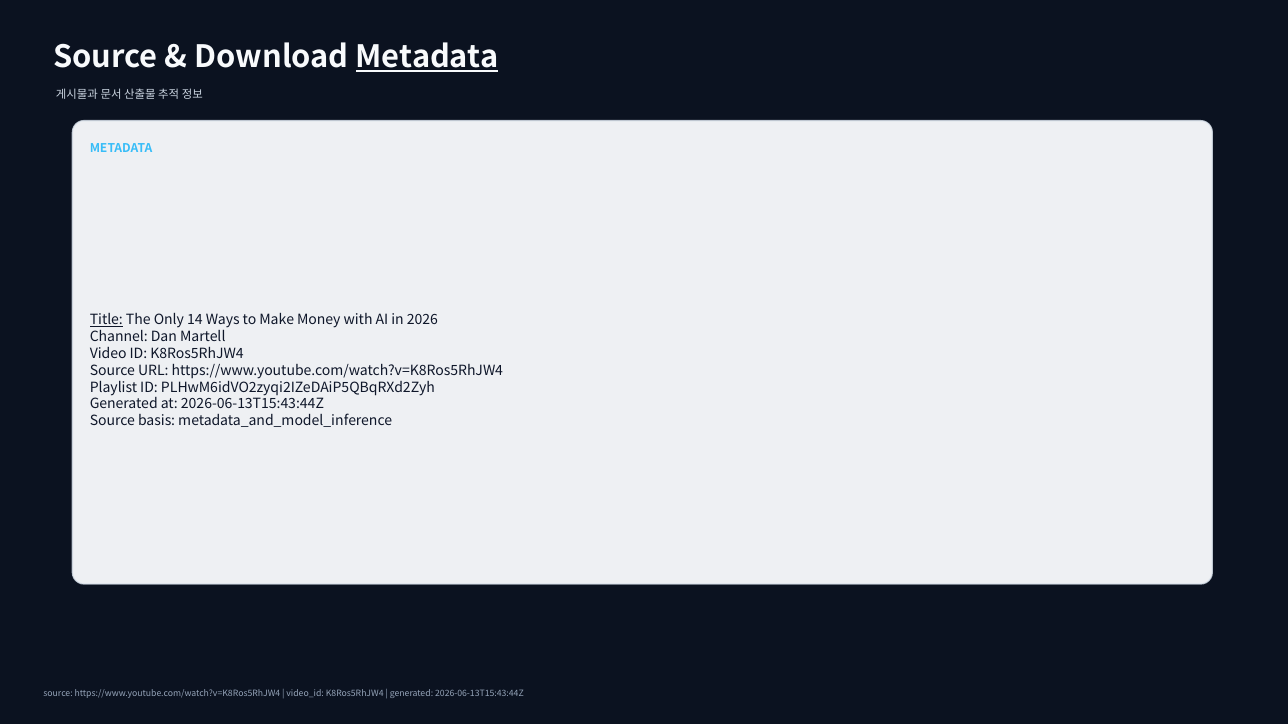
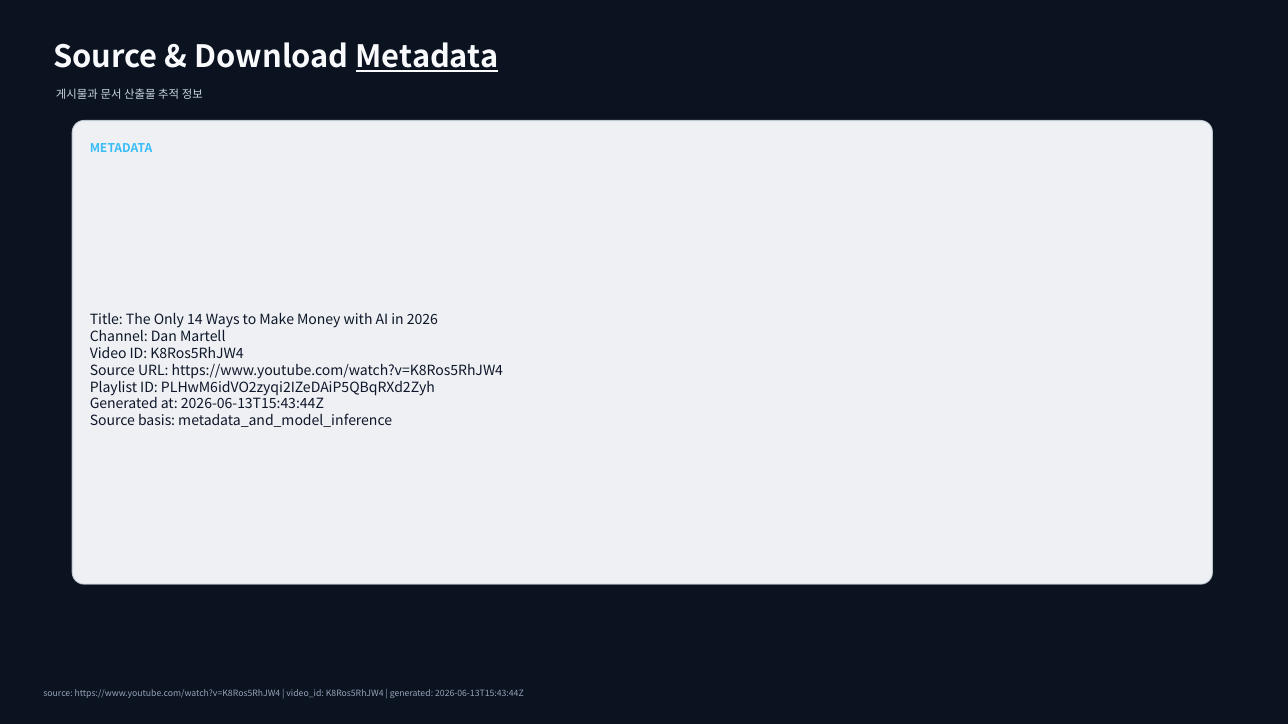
Title underline: present -> none
